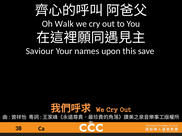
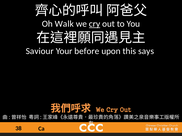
cry at (95, 24) underline: none -> present
names: names -> before
save: save -> says
